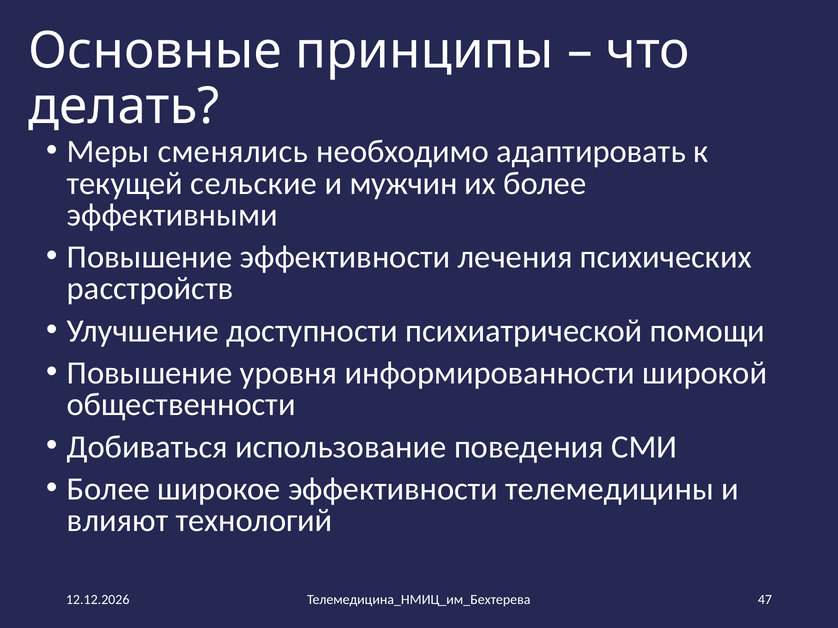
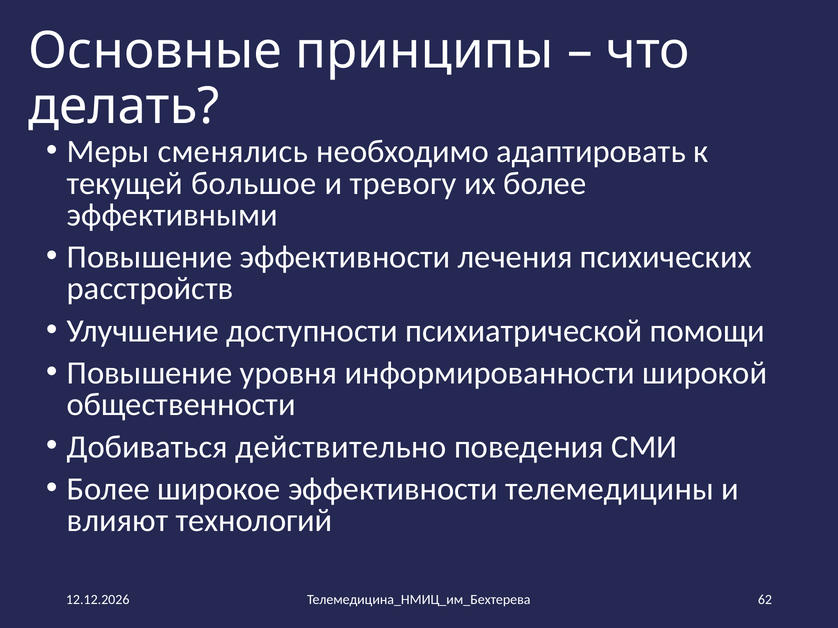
сельские: сельские -> большое
мужчин: мужчин -> тревогу
использование: использование -> действительно
47: 47 -> 62
